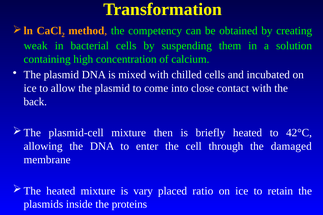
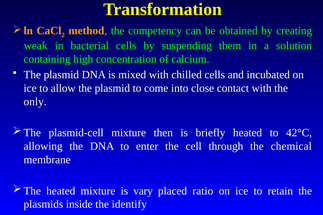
back: back -> only
damaged: damaged -> chemical
proteins: proteins -> identify
